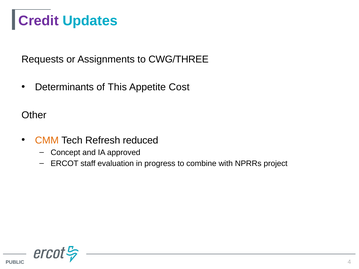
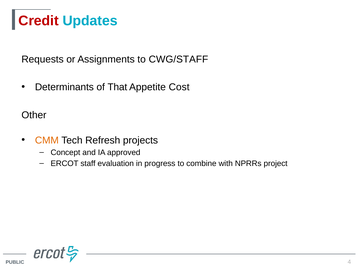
Credit colour: purple -> red
CWG/THREE: CWG/THREE -> CWG/STAFF
This: This -> That
reduced: reduced -> projects
